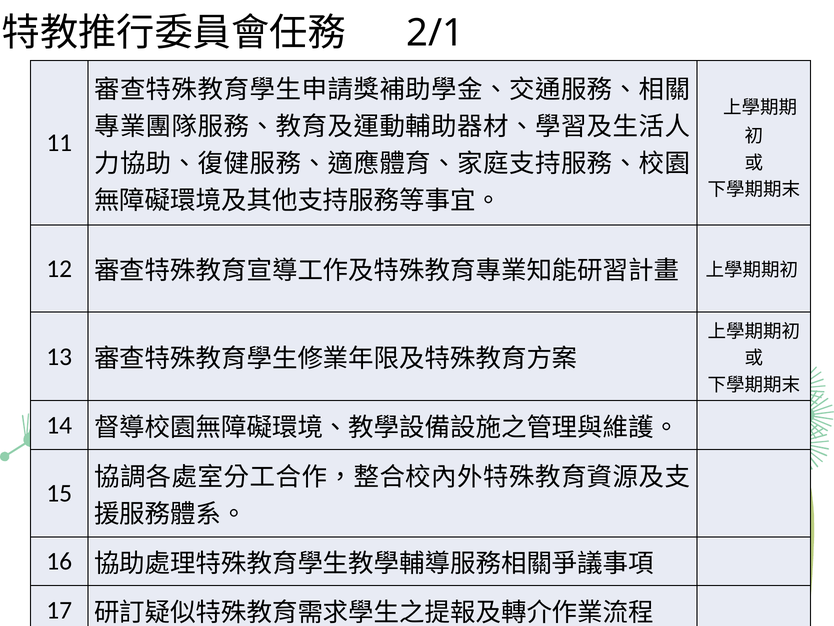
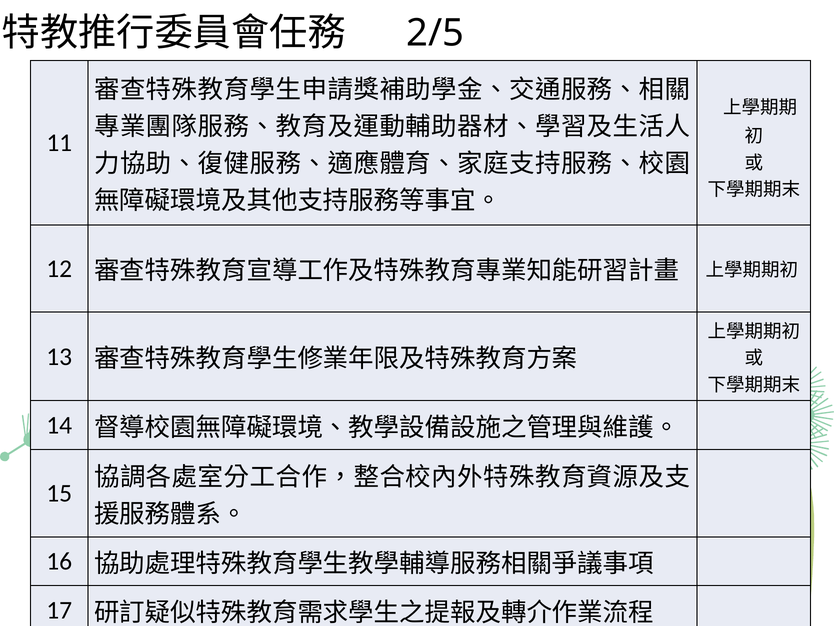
2/1: 2/1 -> 2/5
